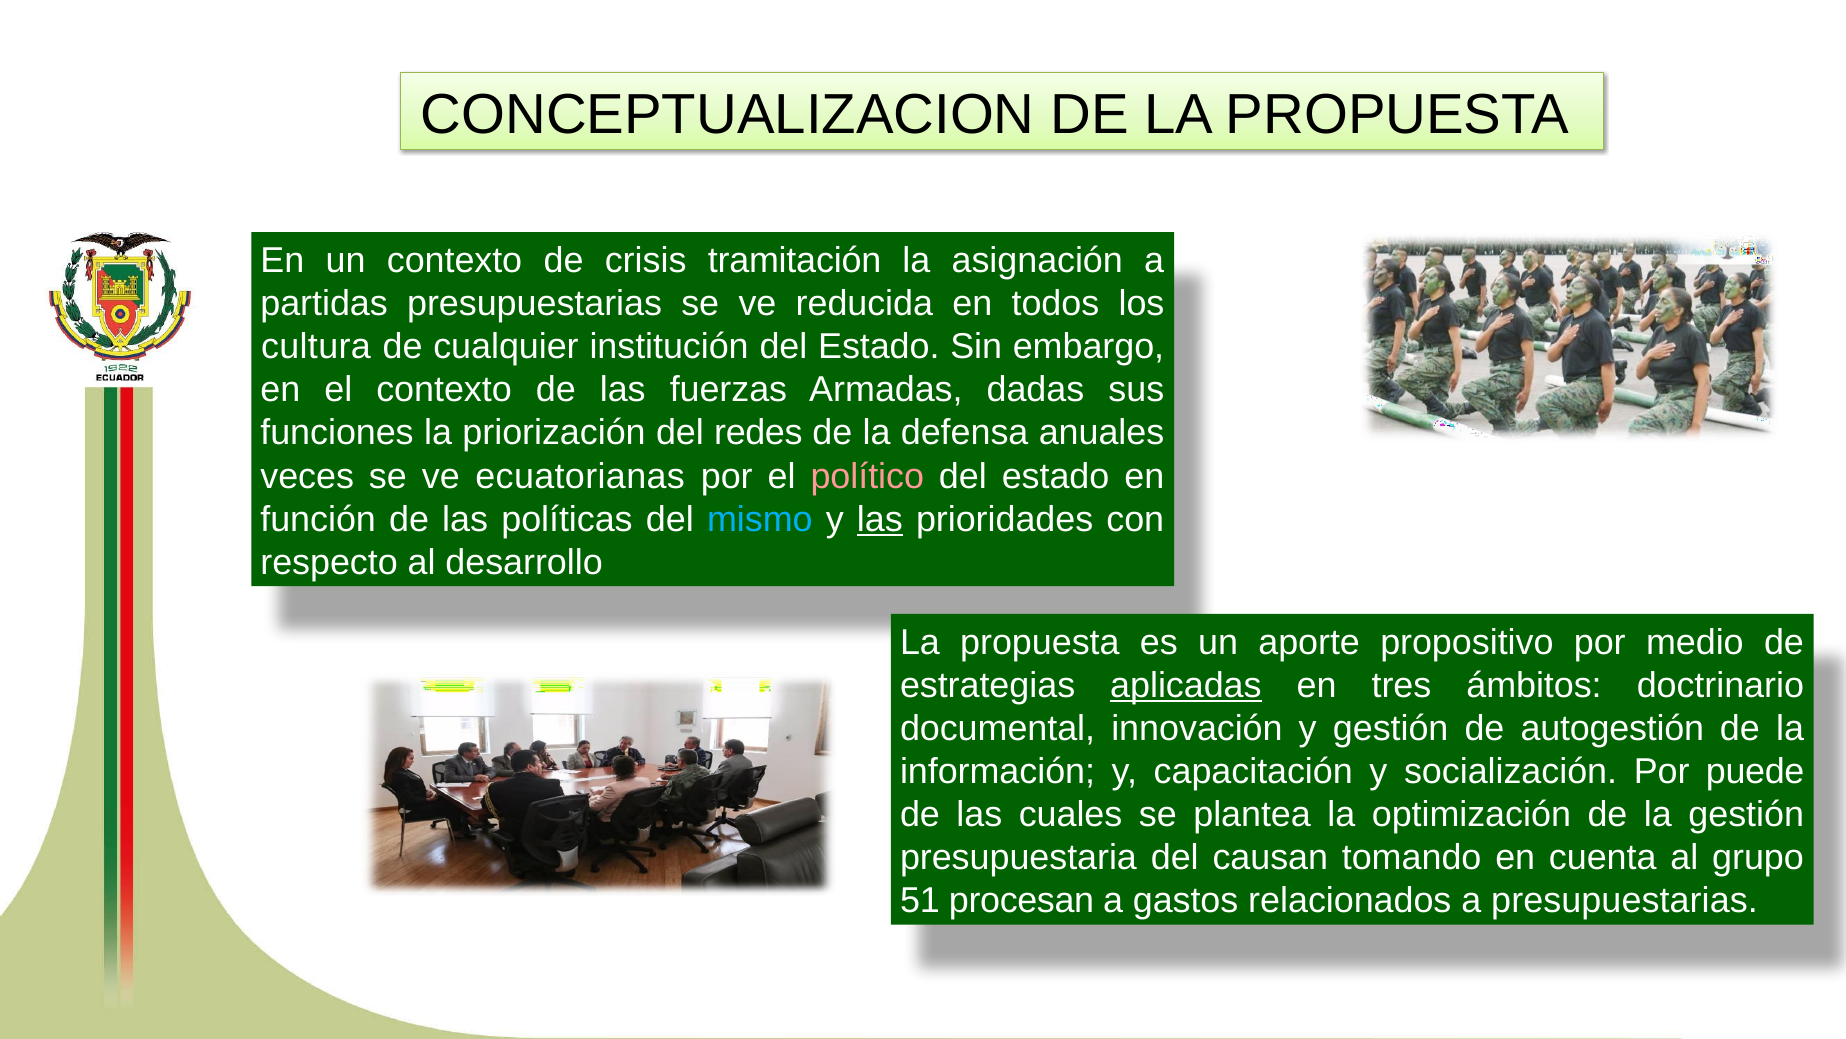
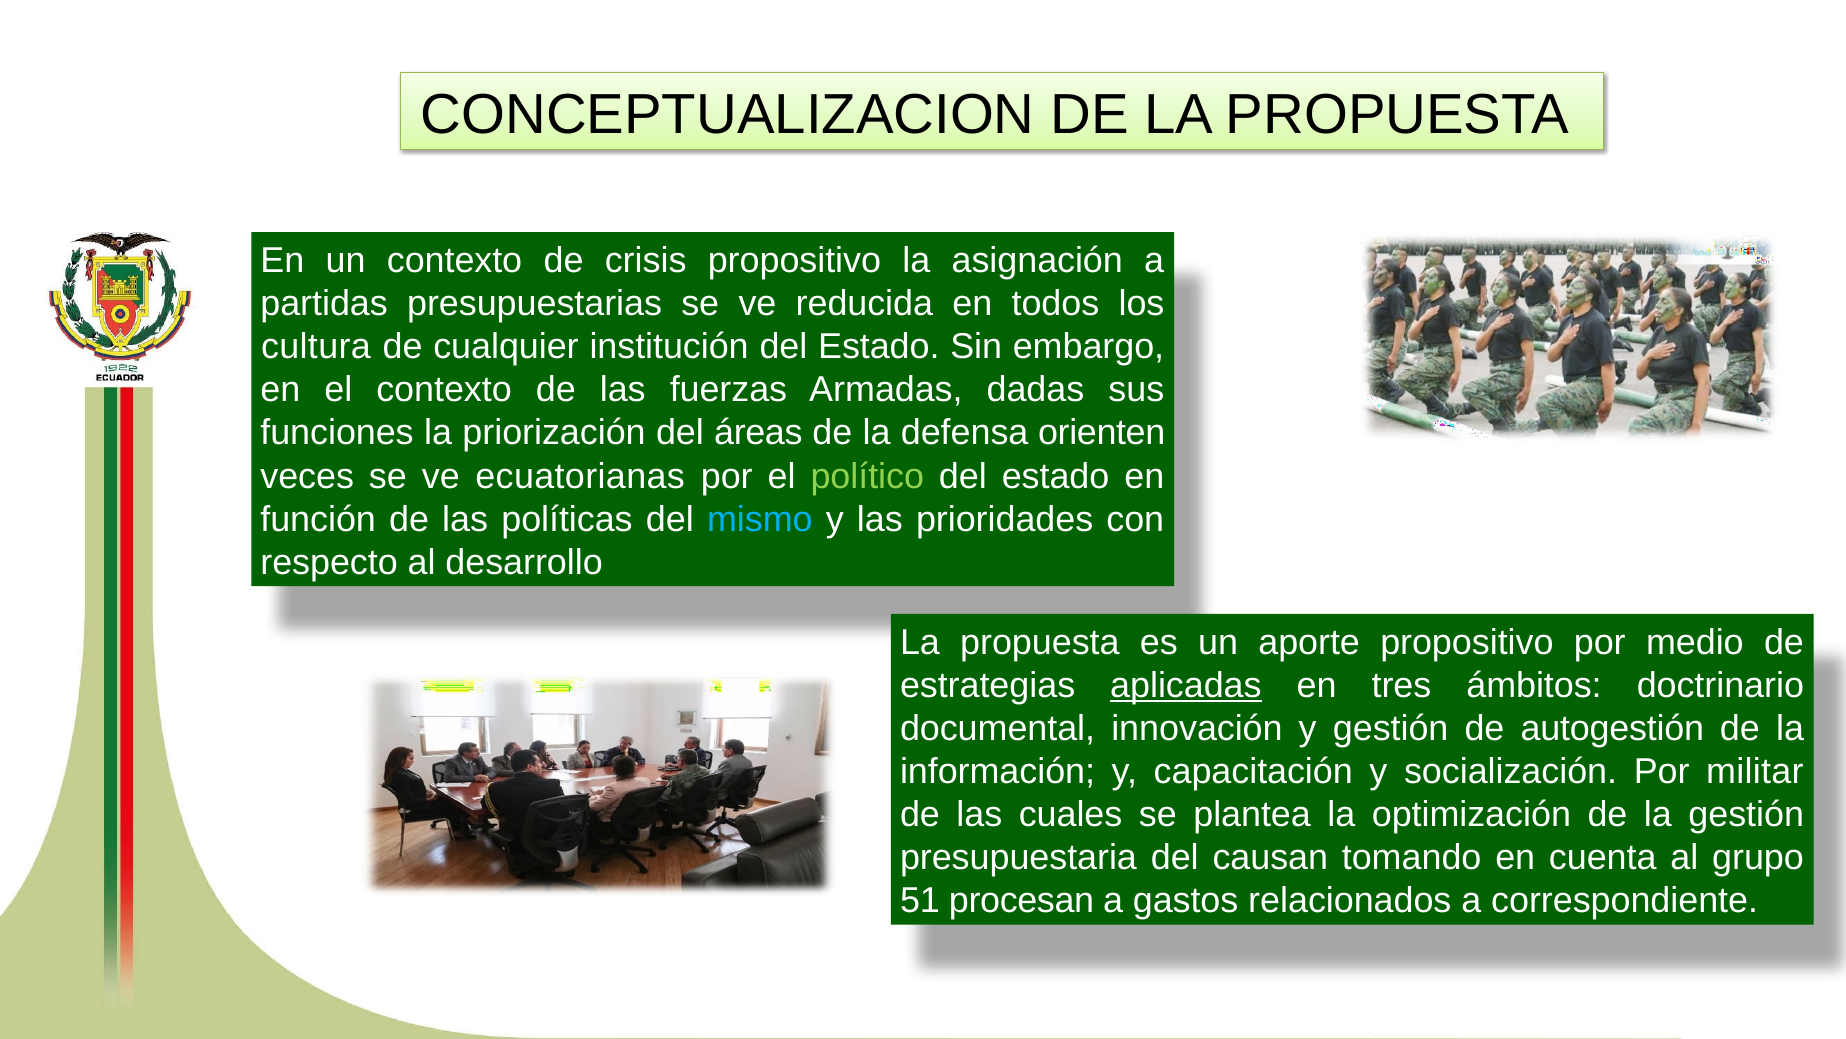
crisis tramitación: tramitación -> propositivo
redes: redes -> áreas
anuales: anuales -> orienten
político colour: pink -> light green
las at (880, 519) underline: present -> none
puede: puede -> militar
a presupuestarias: presupuestarias -> correspondiente
